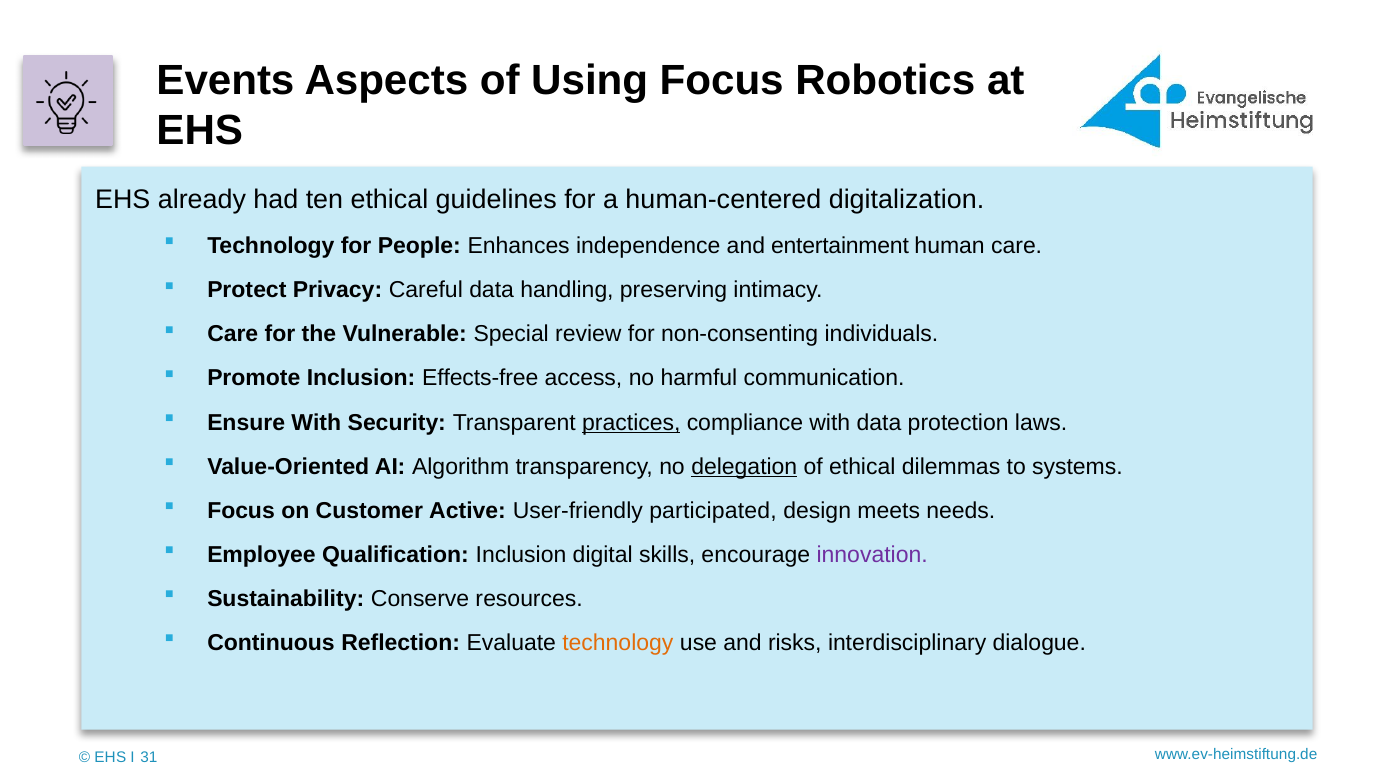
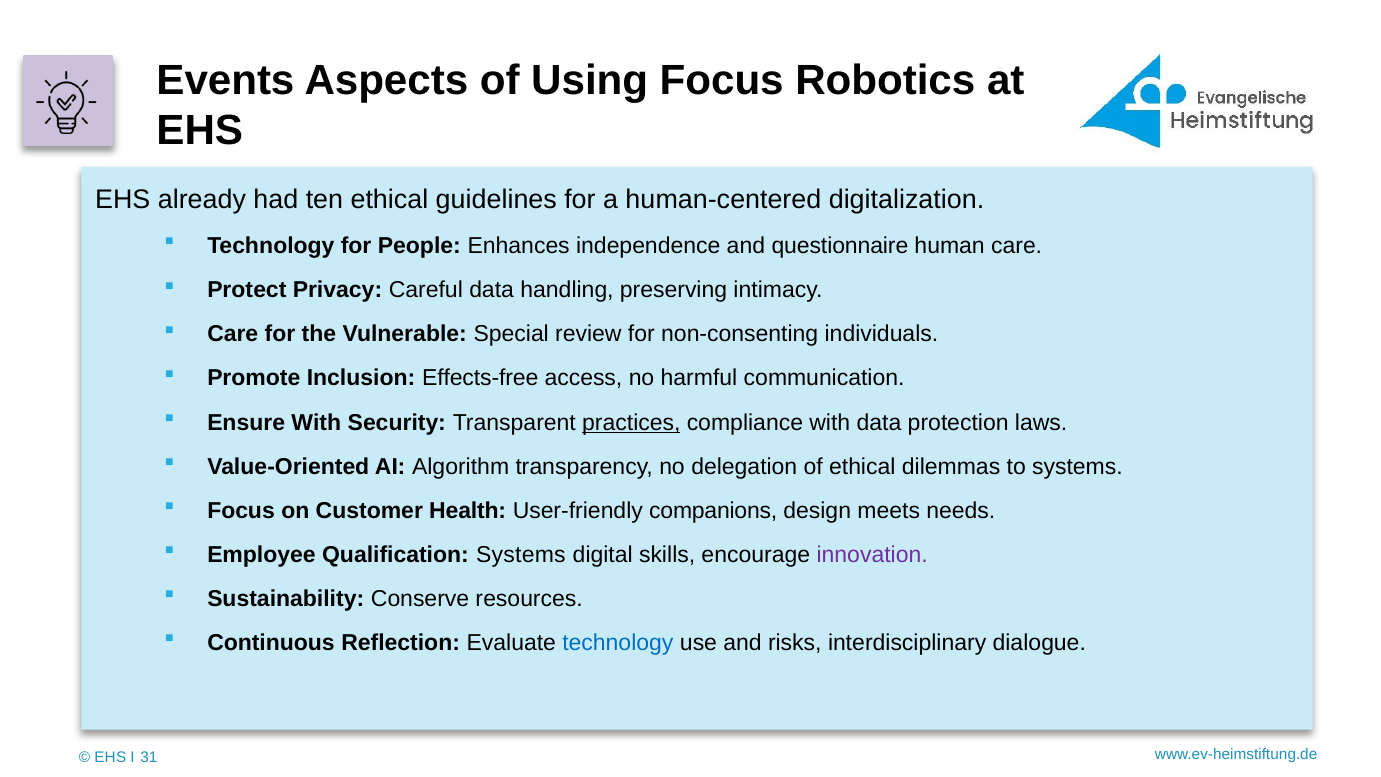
entertainment: entertainment -> questionnaire
delegation underline: present -> none
Active: Active -> Health
participated: participated -> companions
Qualification Inclusion: Inclusion -> Systems
technology at (618, 643) colour: orange -> blue
